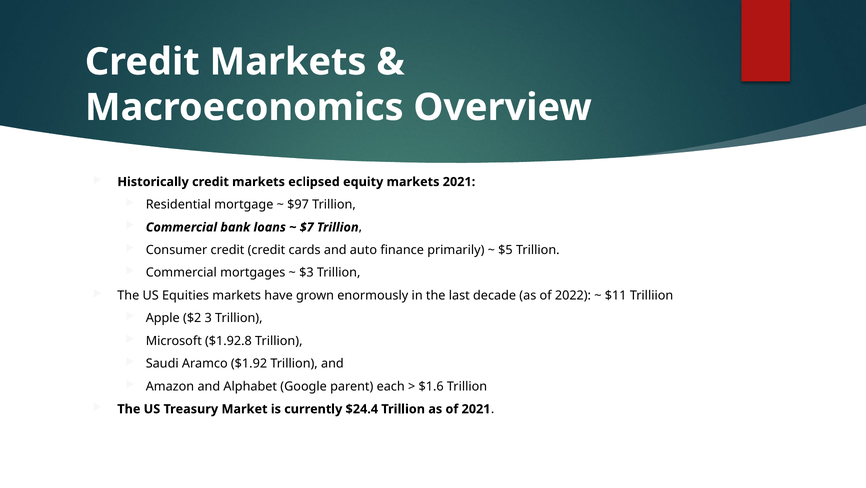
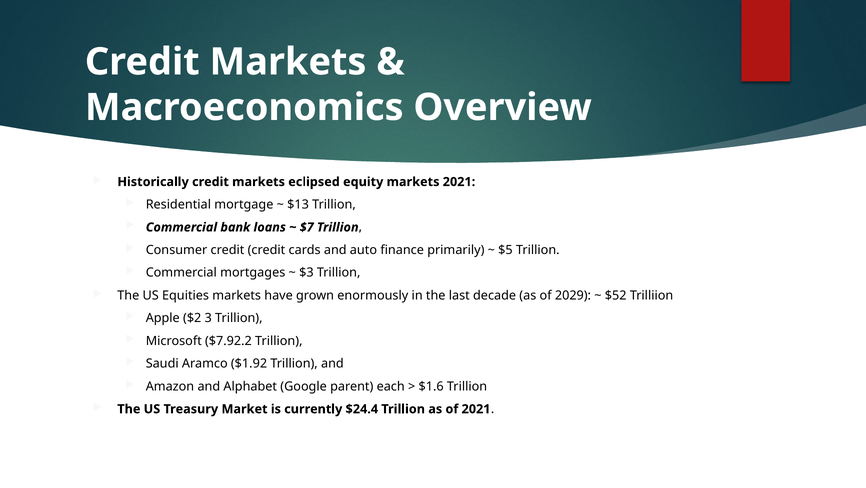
$97: $97 -> $13
2022: 2022 -> 2029
$11: $11 -> $52
$1.92.8: $1.92.8 -> $7.92.2
